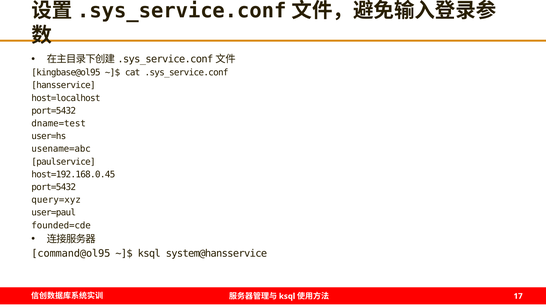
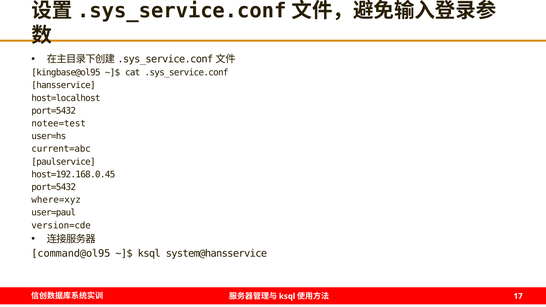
dname=test: dname=test -> notee=test
usename=abc: usename=abc -> current=abc
query=xyz: query=xyz -> where=xyz
founded=cde: founded=cde -> version=cde
